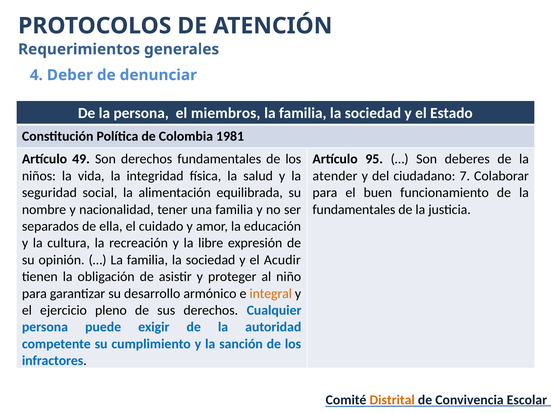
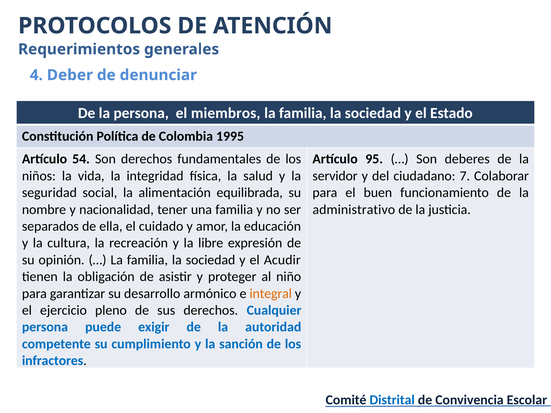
1981: 1981 -> 1995
49: 49 -> 54
atender: atender -> servidor
fundamentales at (354, 210): fundamentales -> administrativo
Distrital colour: orange -> blue
